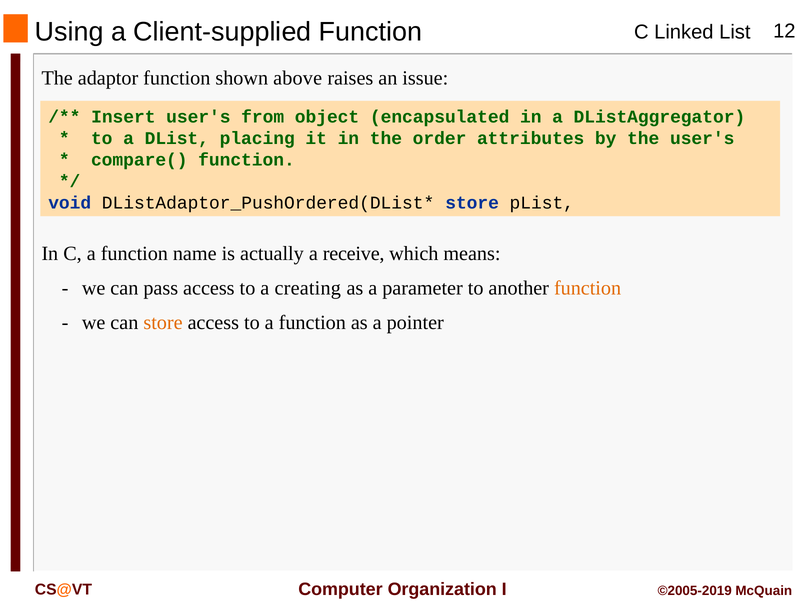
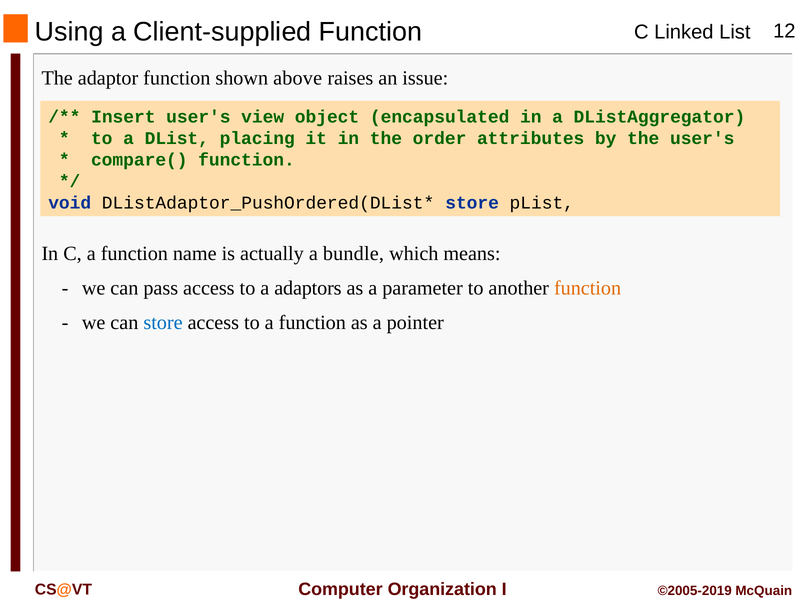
from: from -> view
receive: receive -> bundle
creating: creating -> adaptors
store at (163, 322) colour: orange -> blue
